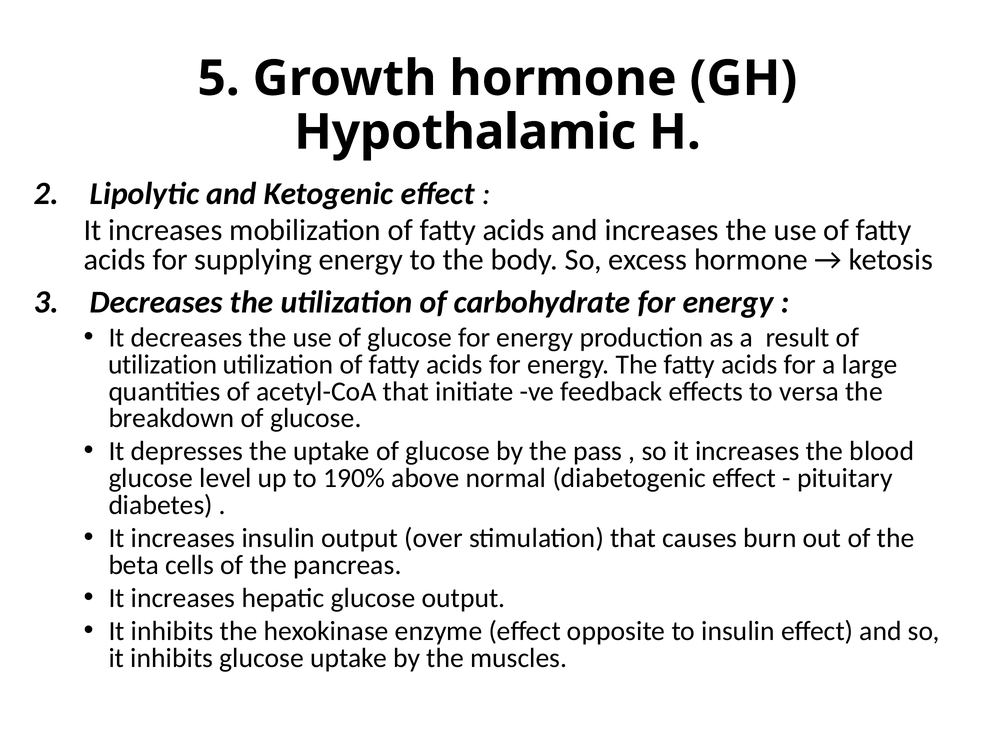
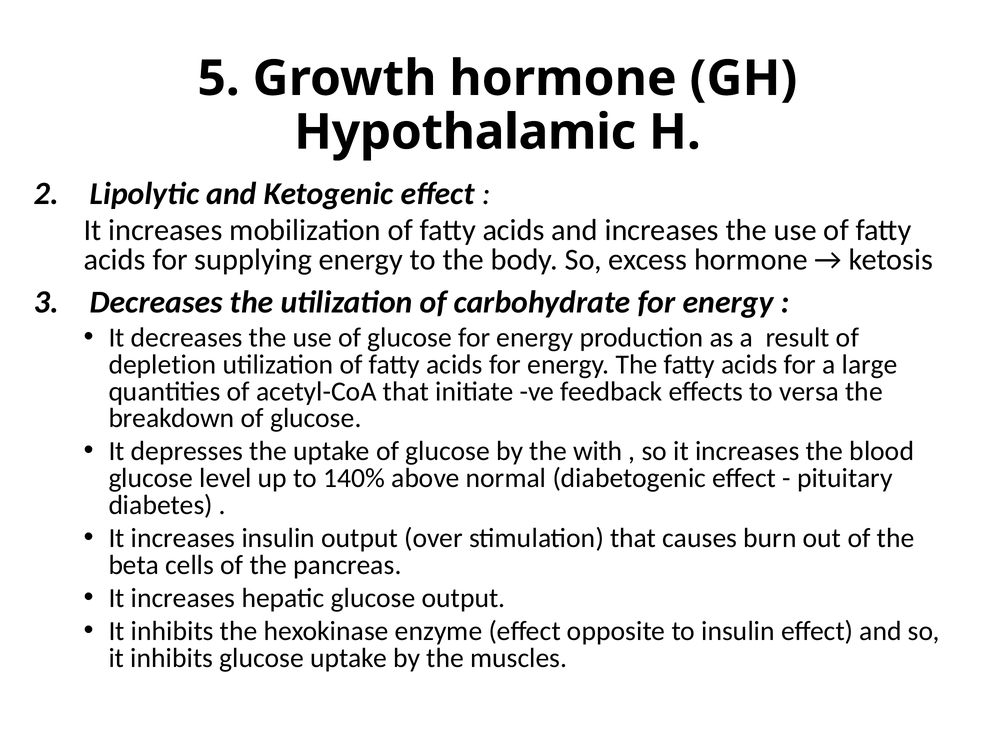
utilization at (163, 365): utilization -> depletion
pass: pass -> with
190%: 190% -> 140%
